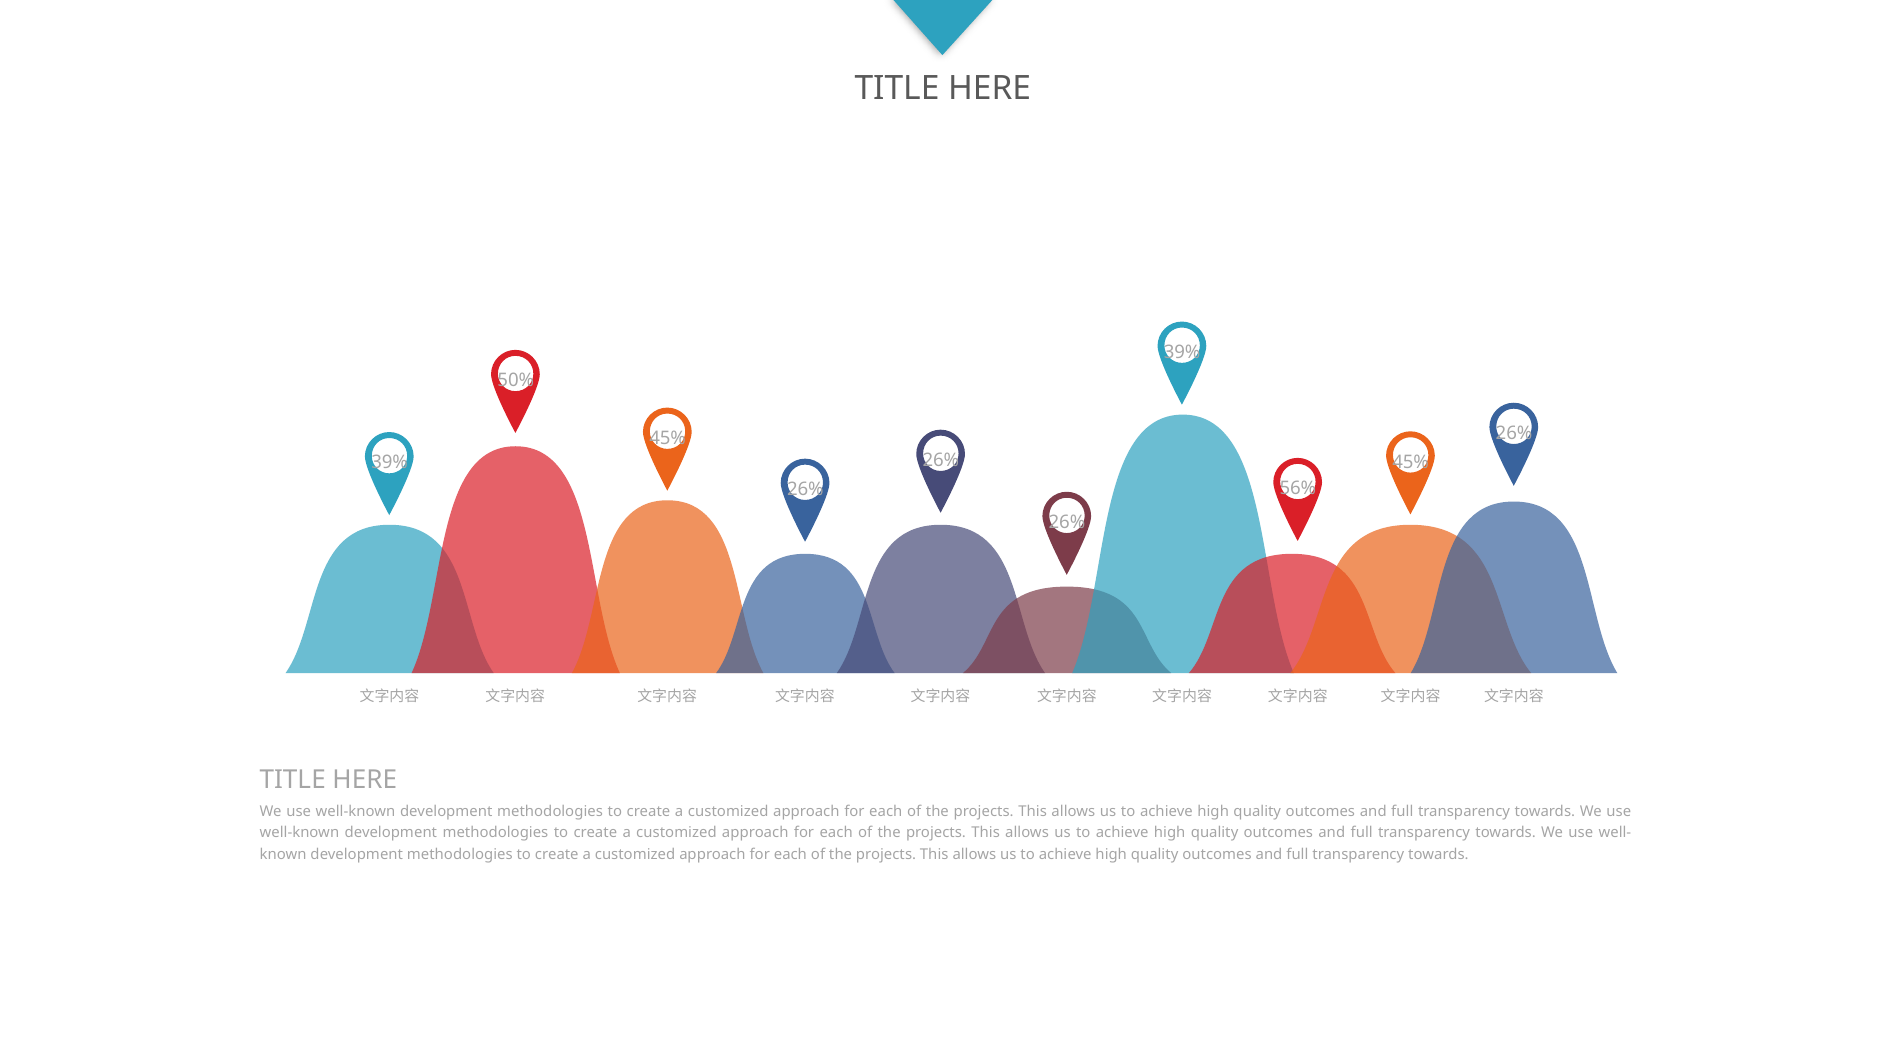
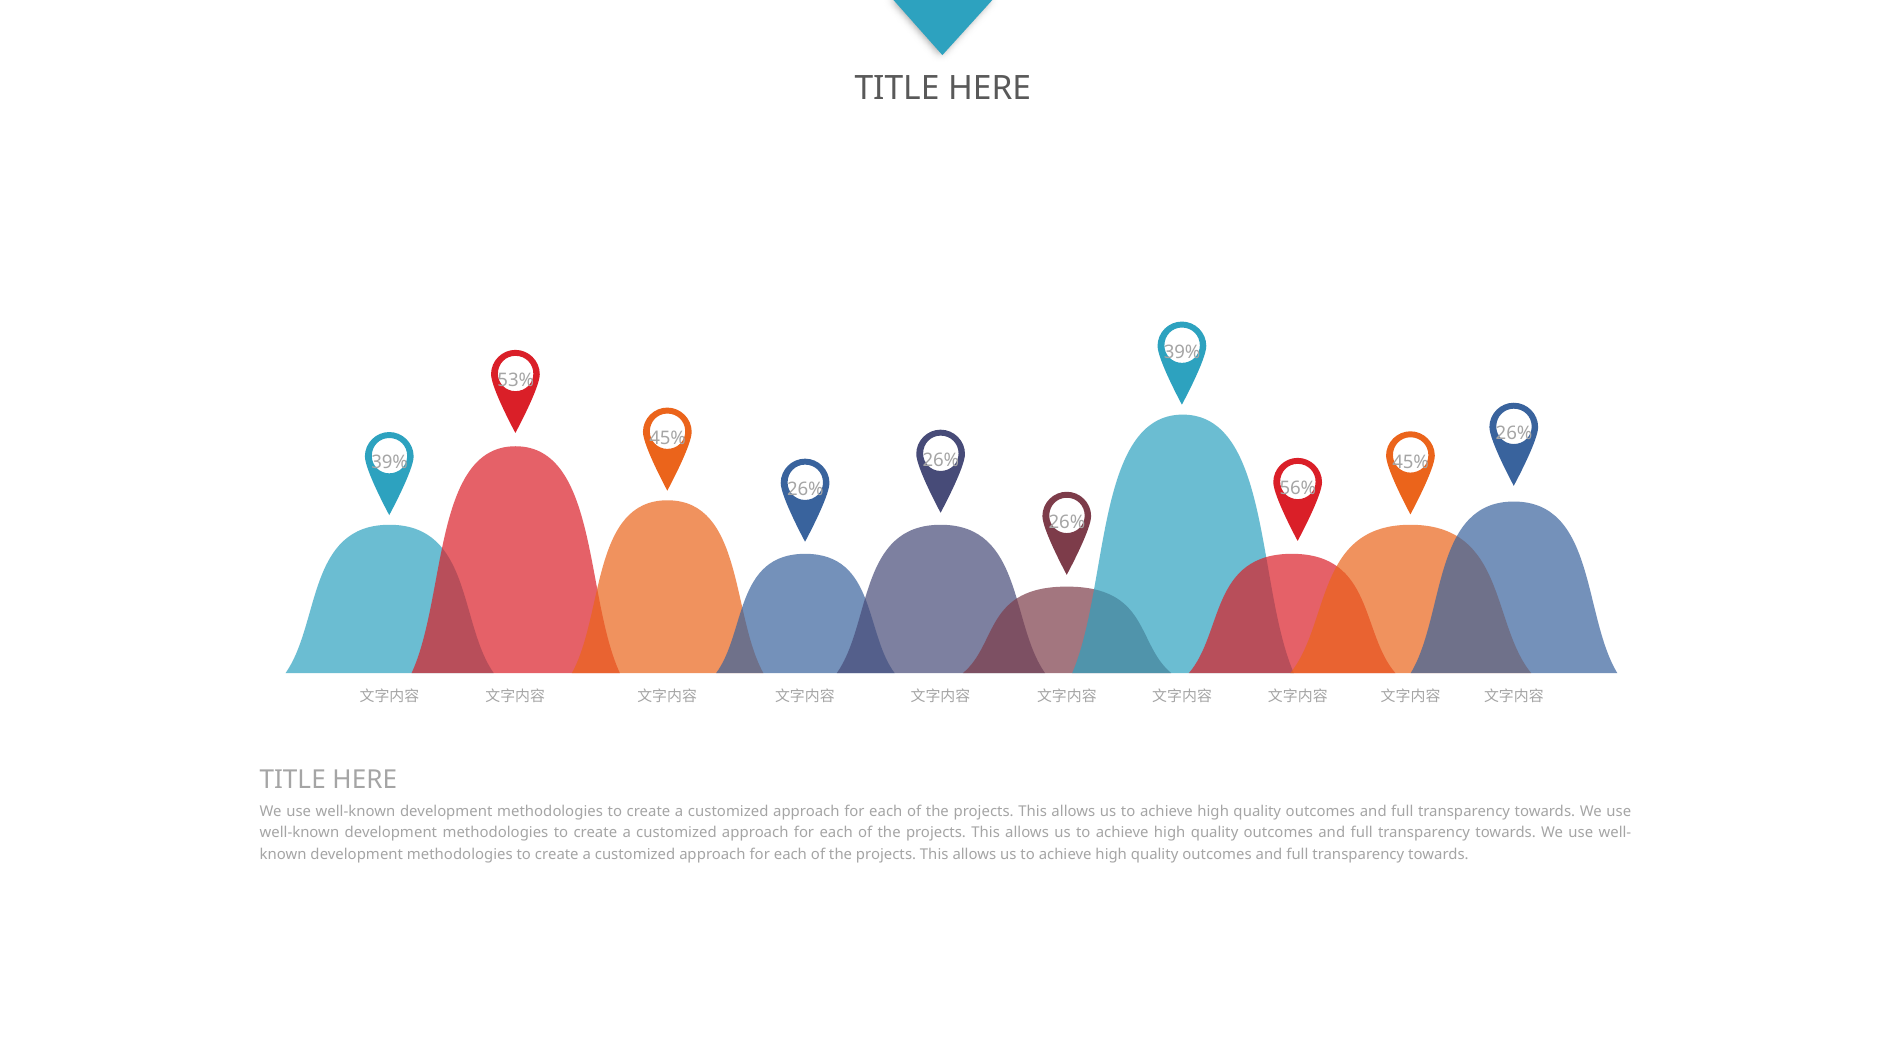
50%: 50% -> 53%
